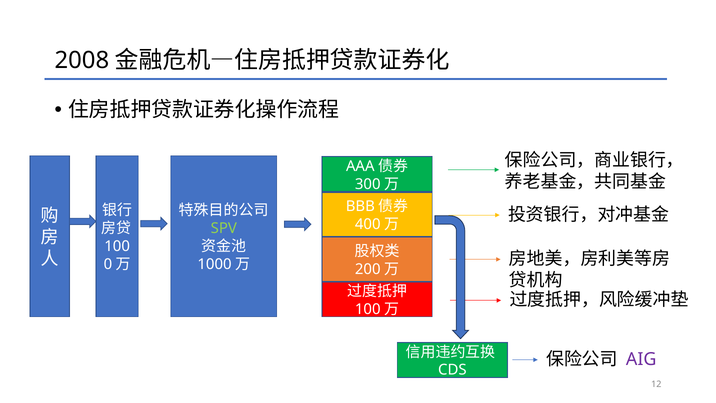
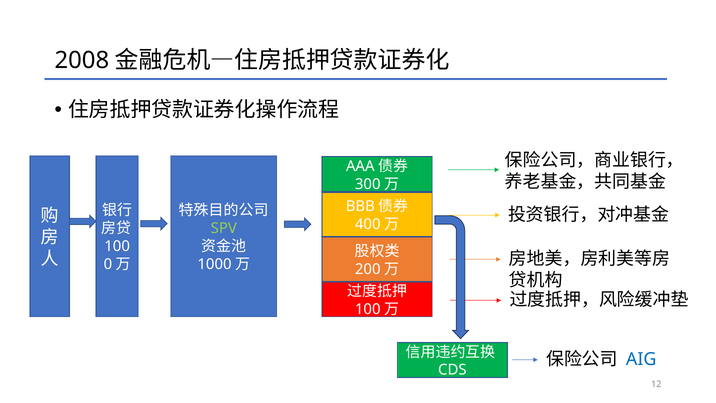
AIG colour: purple -> blue
